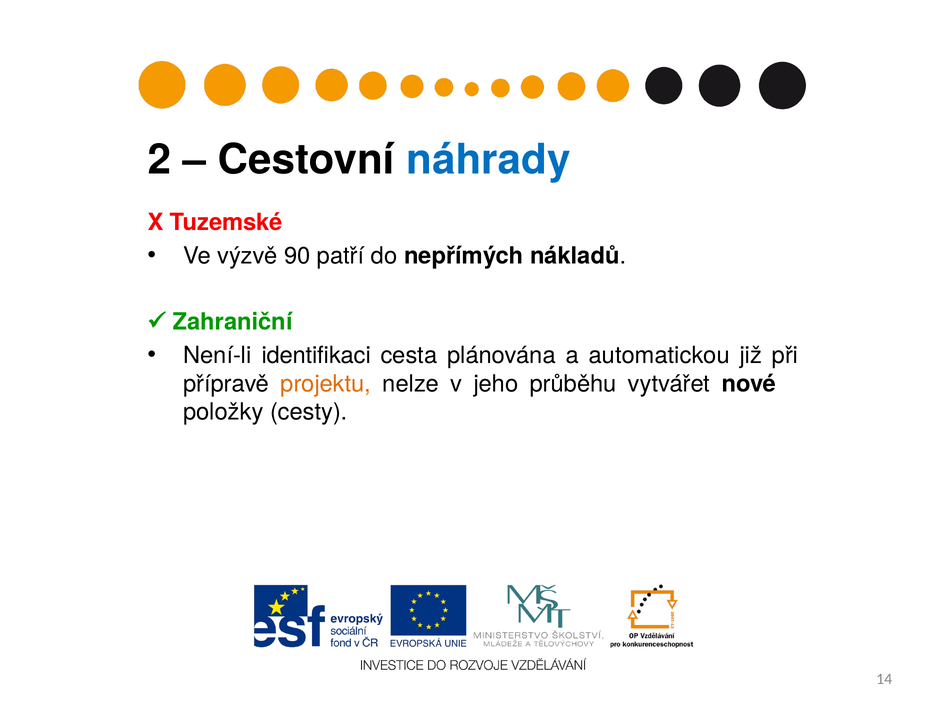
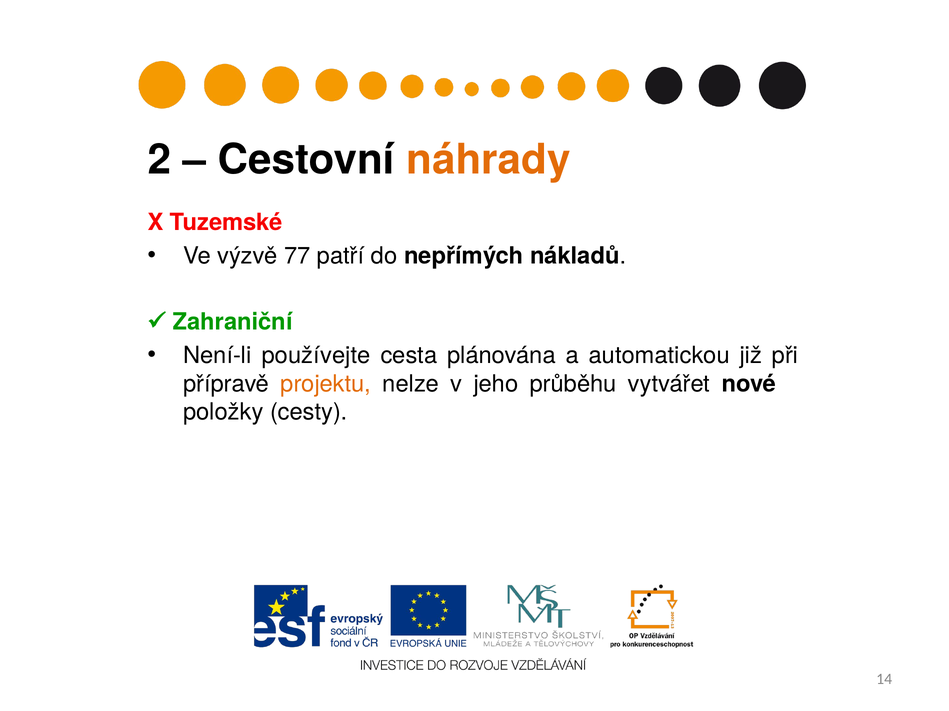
náhrady colour: blue -> orange
90: 90 -> 77
identifikaci: identifikaci -> používejte
